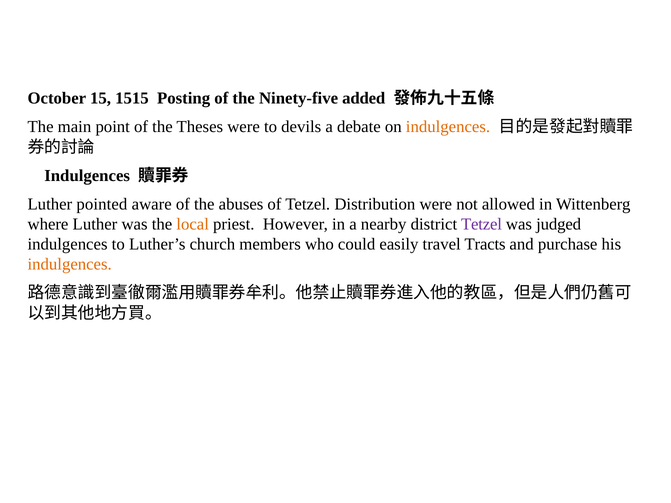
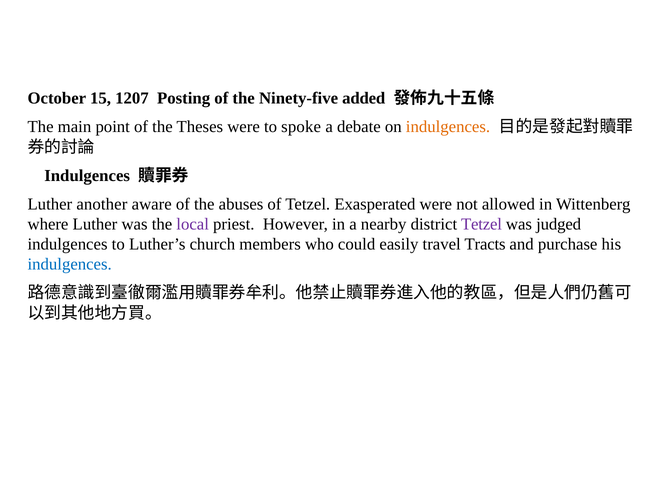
1515: 1515 -> 1207
devils: devils -> spoke
pointed: pointed -> another
Distribution: Distribution -> Exasperated
local colour: orange -> purple
indulgences at (70, 265) colour: orange -> blue
